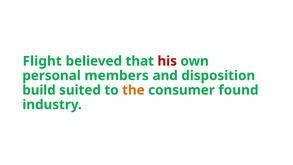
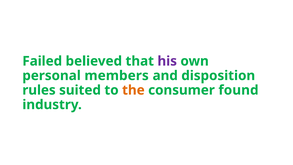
Flight: Flight -> Failed
his colour: red -> purple
build: build -> rules
